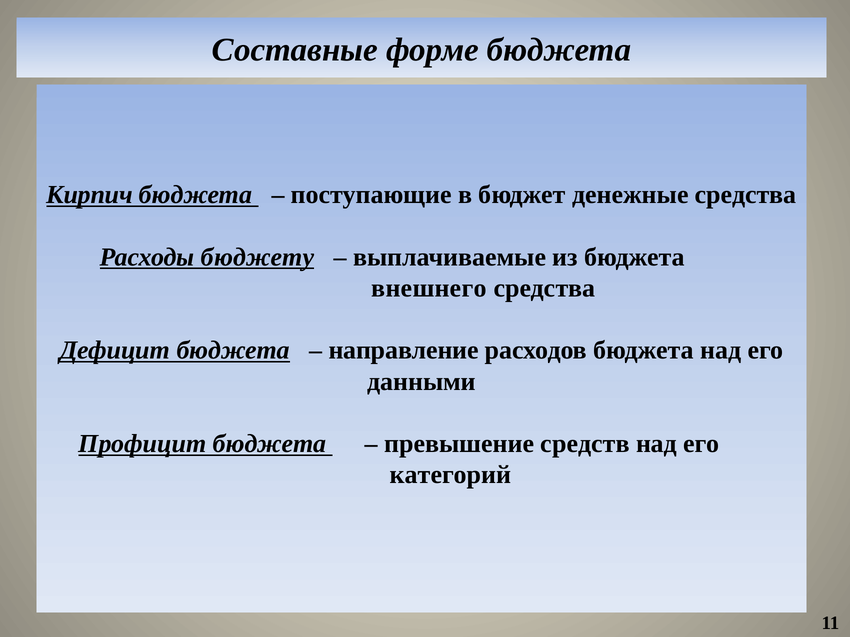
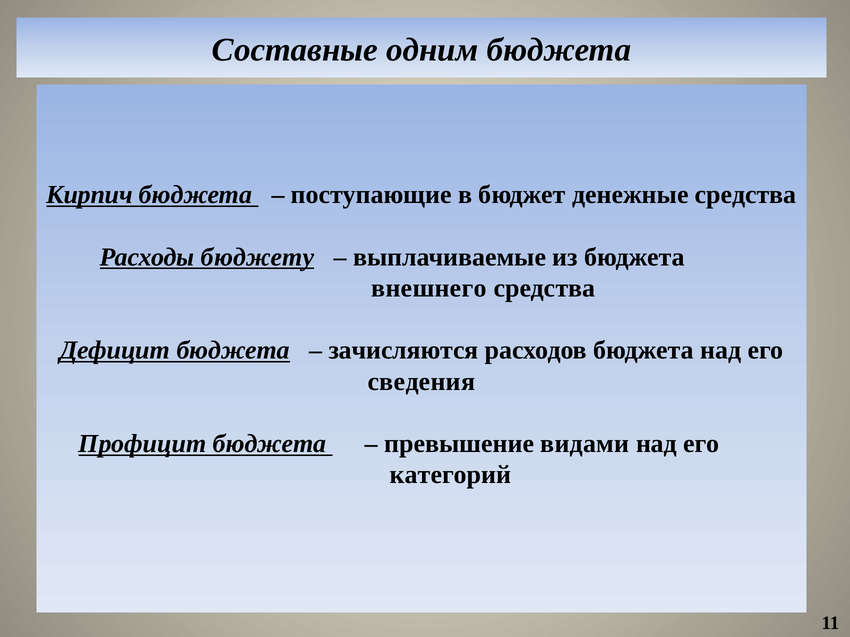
форме: форме -> одним
направление: направление -> зачисляются
данными: данными -> сведения
средств: средств -> видами
